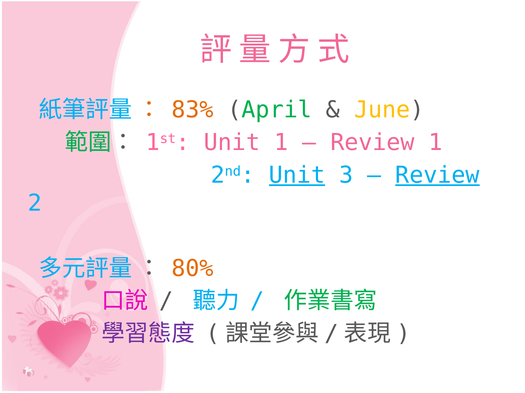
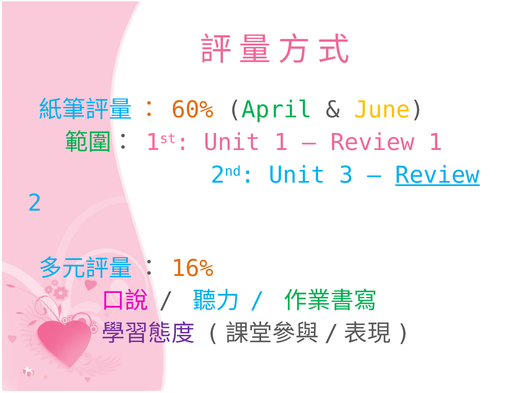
83%: 83% -> 60%
Unit at (297, 175) underline: present -> none
80%: 80% -> 16%
